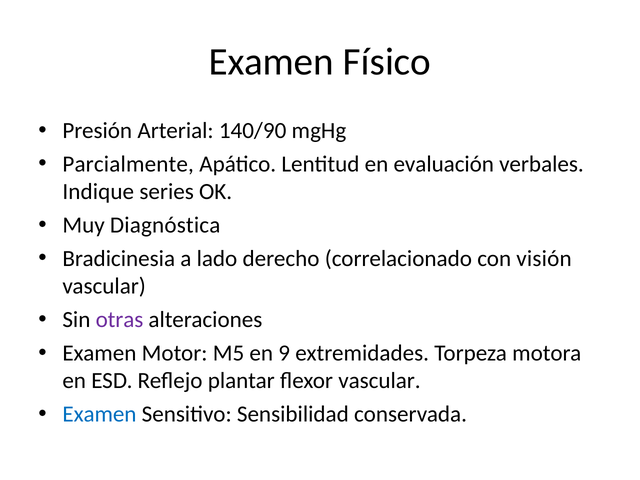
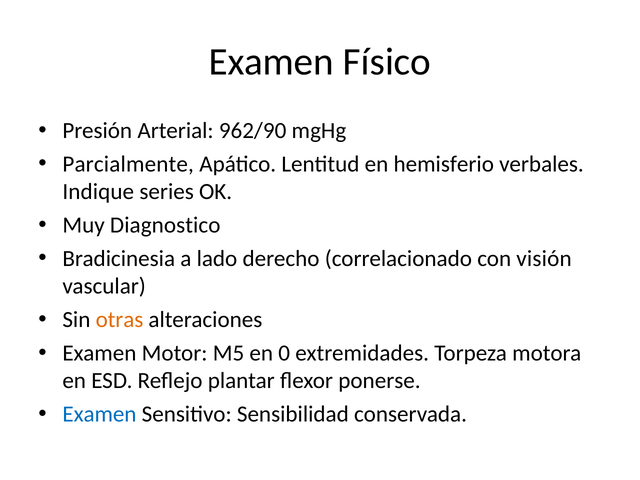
140/90: 140/90 -> 962/90
evaluación: evaluación -> hemisferio
Diagnóstica: Diagnóstica -> Diagnostico
otras colour: purple -> orange
9: 9 -> 0
flexor vascular: vascular -> ponerse
